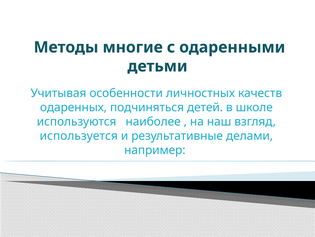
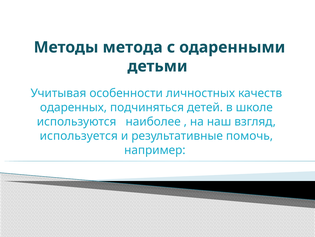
многие: многие -> метода
делами: делами -> помочь
